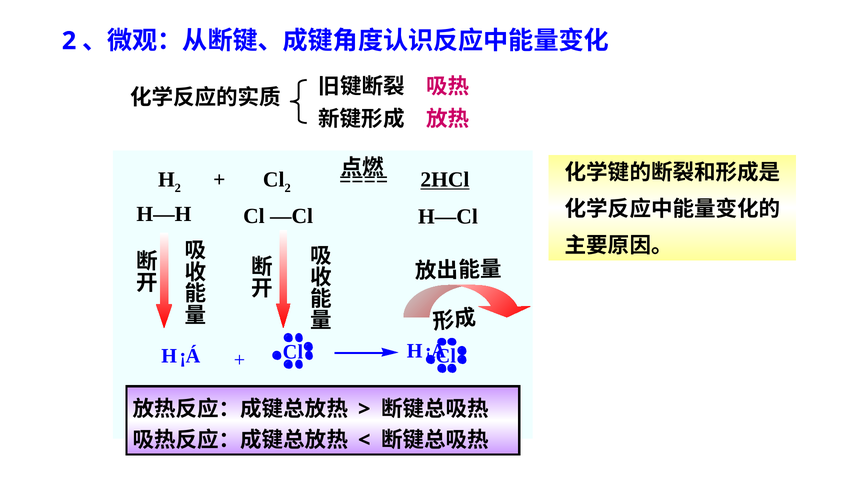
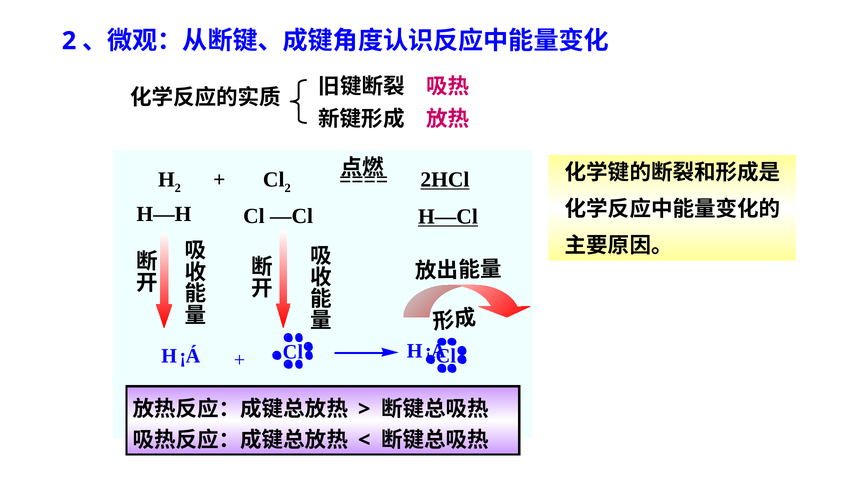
H—Cl underline: none -> present
